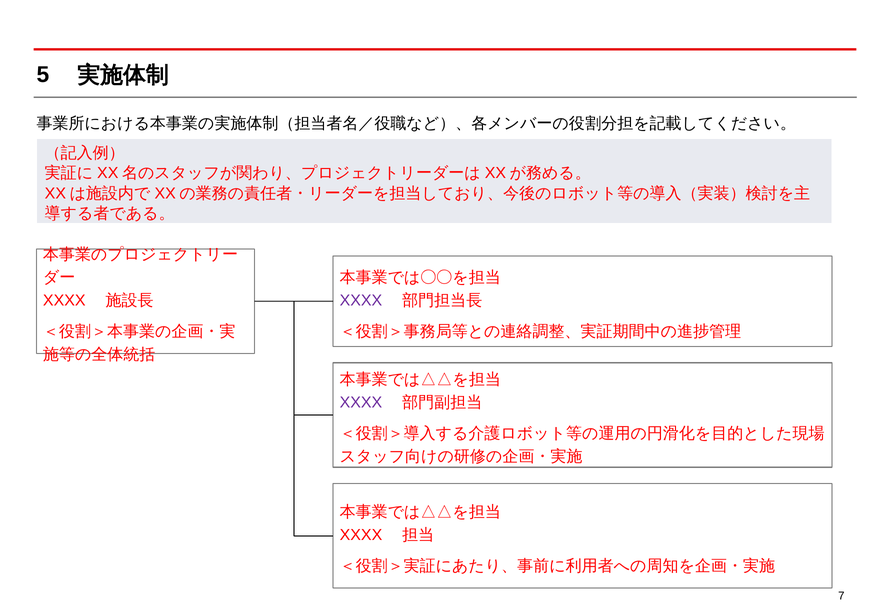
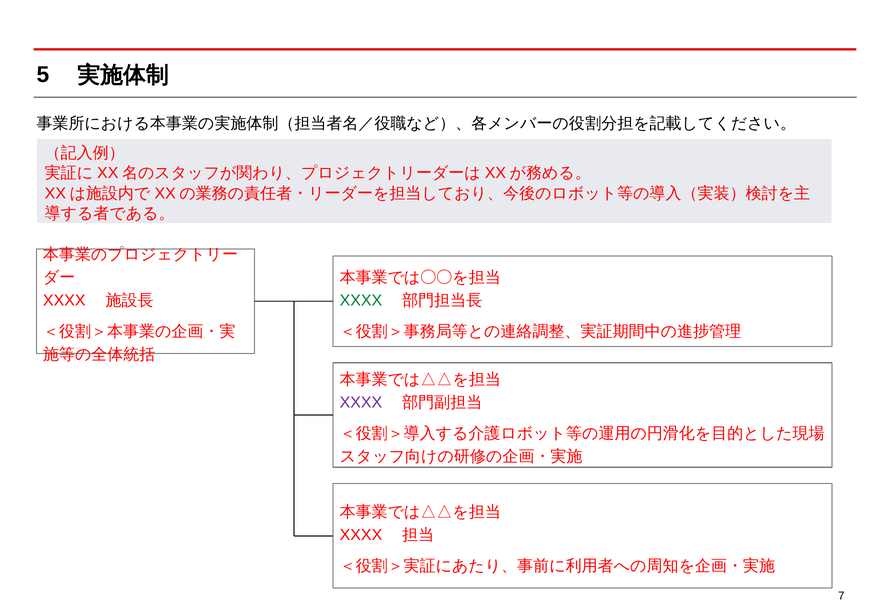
XXXX at (361, 300) colour: purple -> green
